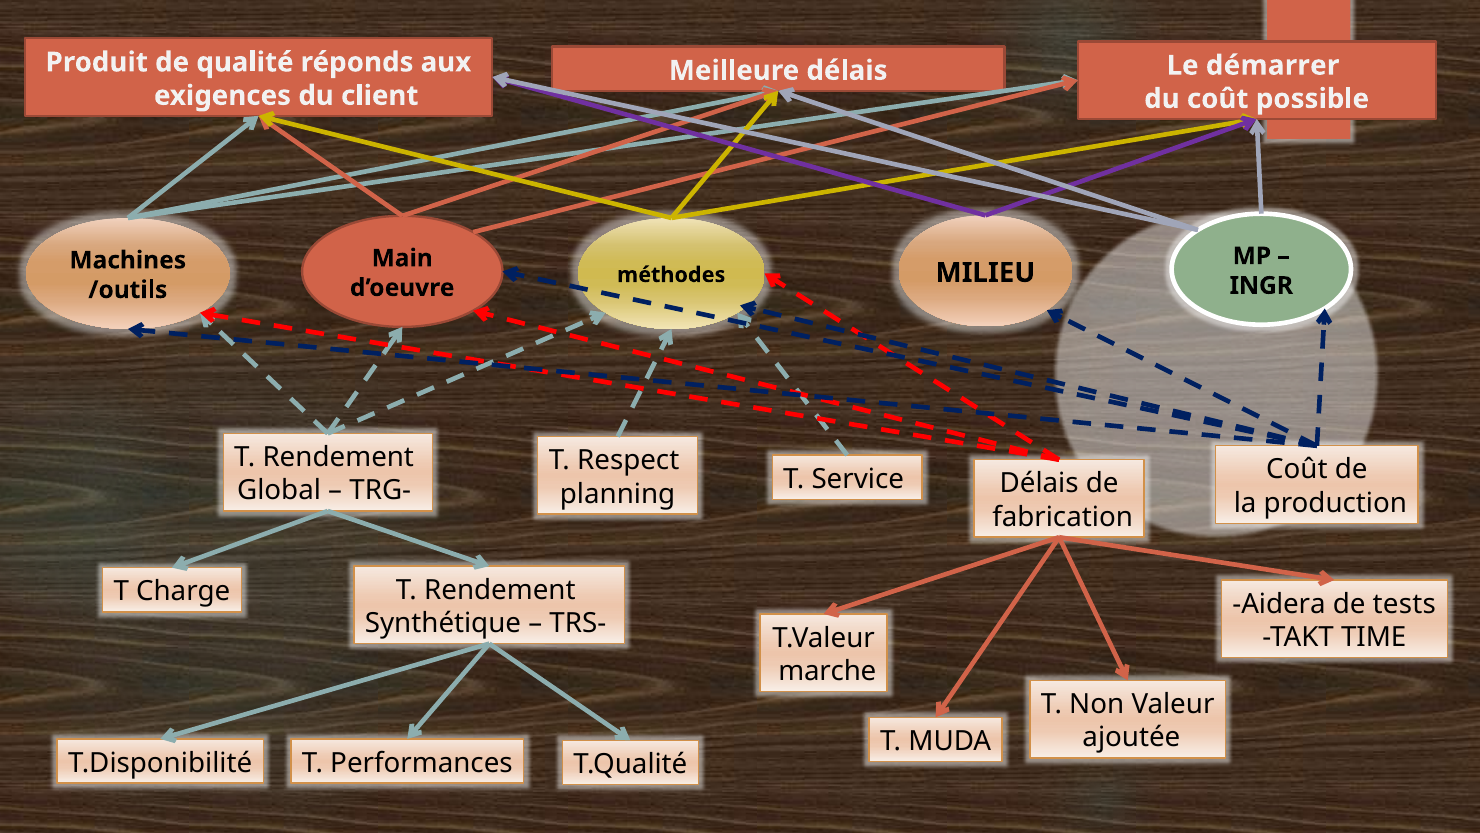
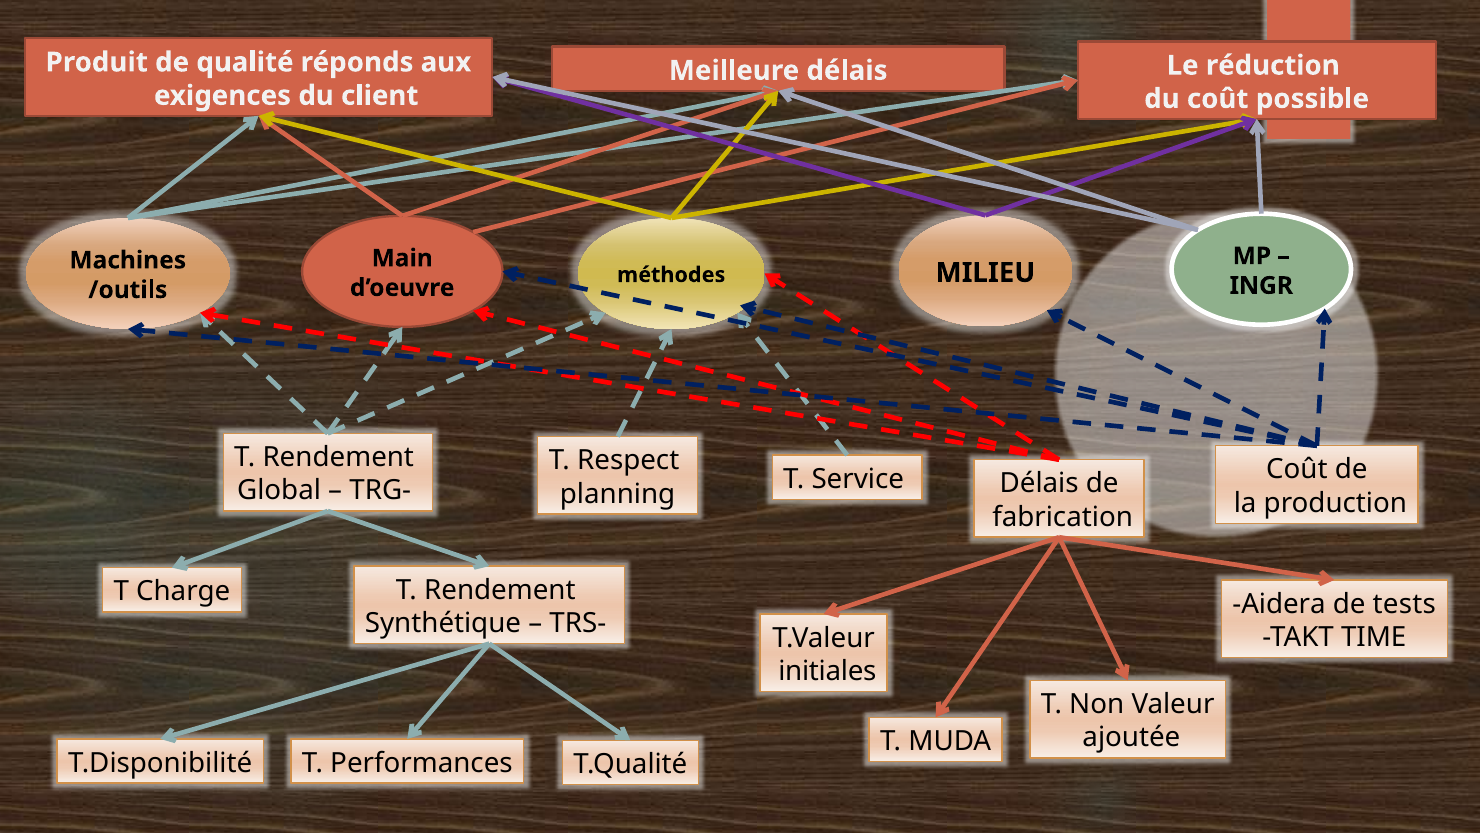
démarrer: démarrer -> réduction
marche: marche -> initiales
